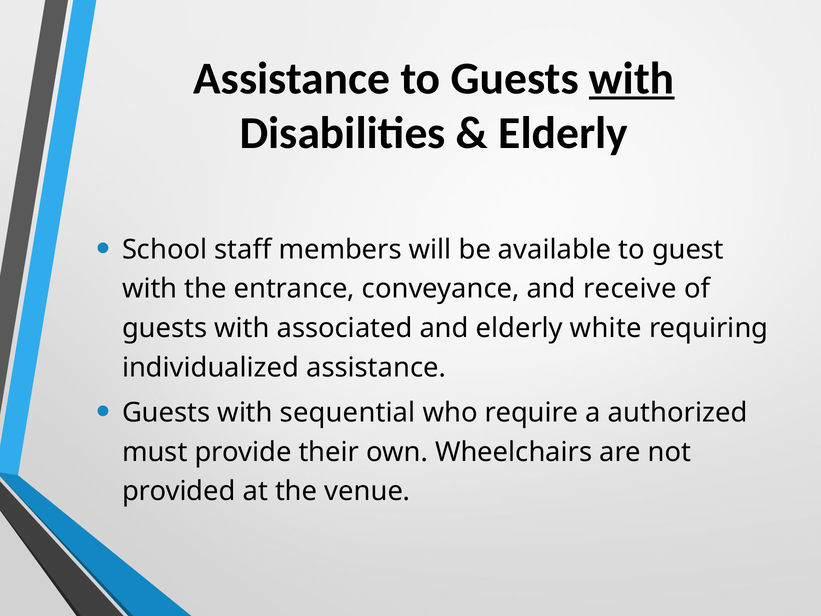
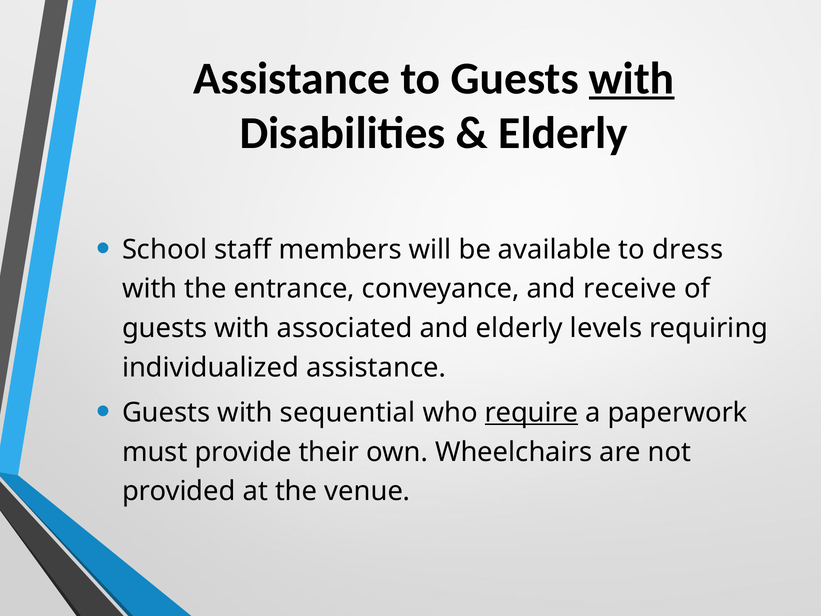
guest: guest -> dress
white: white -> levels
require underline: none -> present
authorized: authorized -> paperwork
